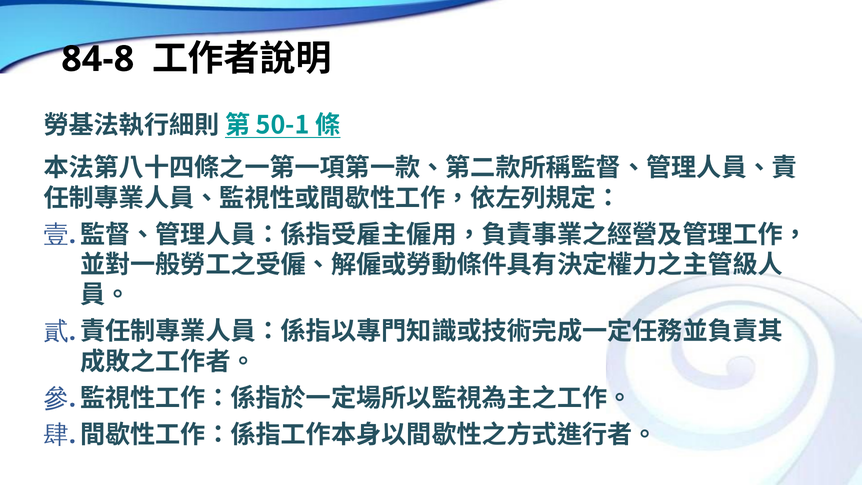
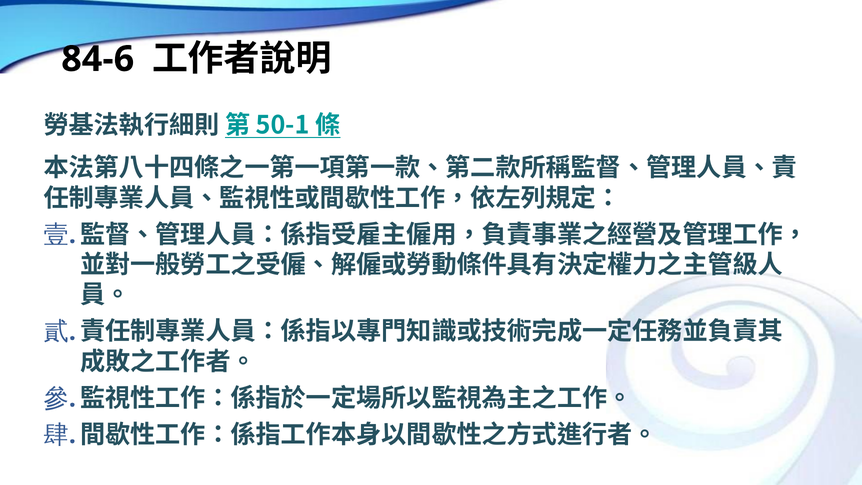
84-8: 84-8 -> 84-6
